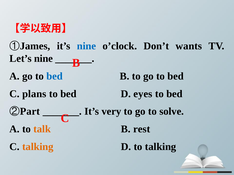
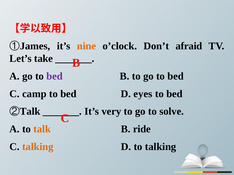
nine at (86, 46) colour: blue -> orange
wants: wants -> afraid
Let’s nine: nine -> take
bed at (55, 76) colour: blue -> purple
plans: plans -> camp
Part at (30, 112): Part -> Talk
rest: rest -> ride
